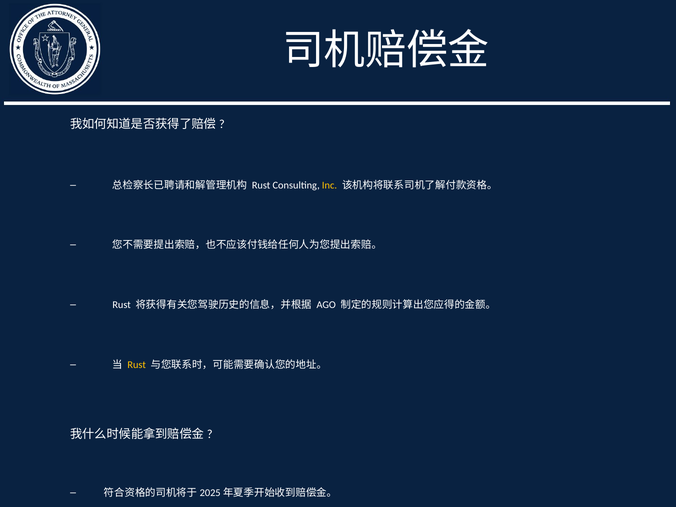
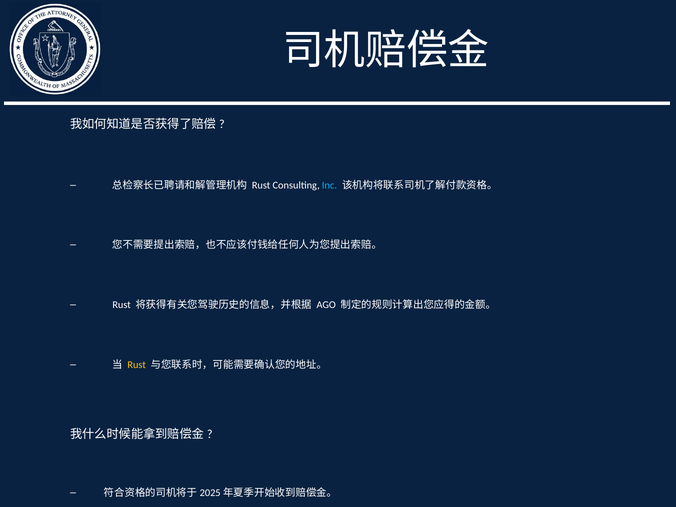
Inc colour: yellow -> light blue
